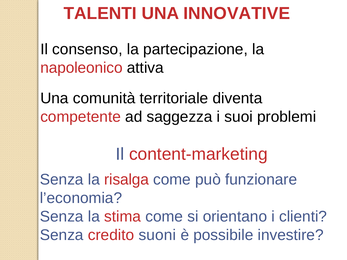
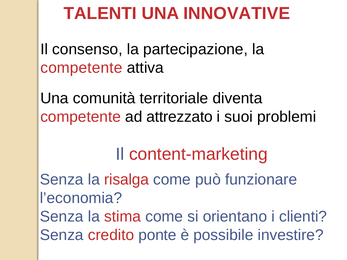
napoleonico at (81, 68): napoleonico -> competente
saggezza: saggezza -> attrezzato
suoni: suoni -> ponte
